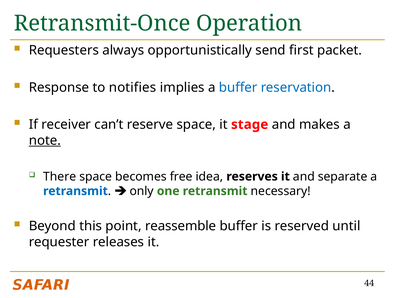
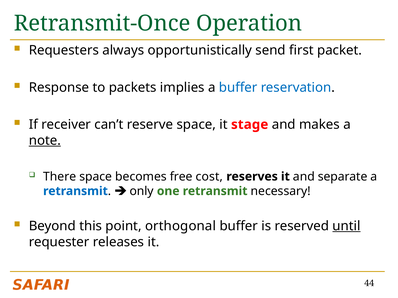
notifies: notifies -> packets
idea: idea -> cost
reassemble: reassemble -> orthogonal
until underline: none -> present
